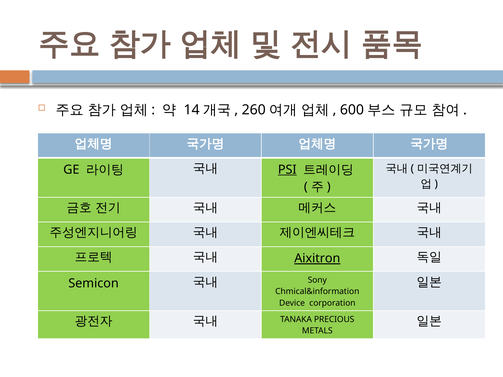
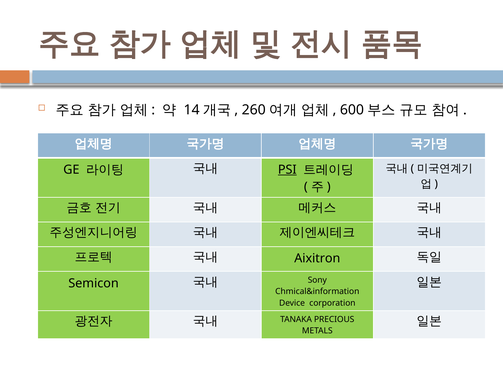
Aixitron underline: present -> none
